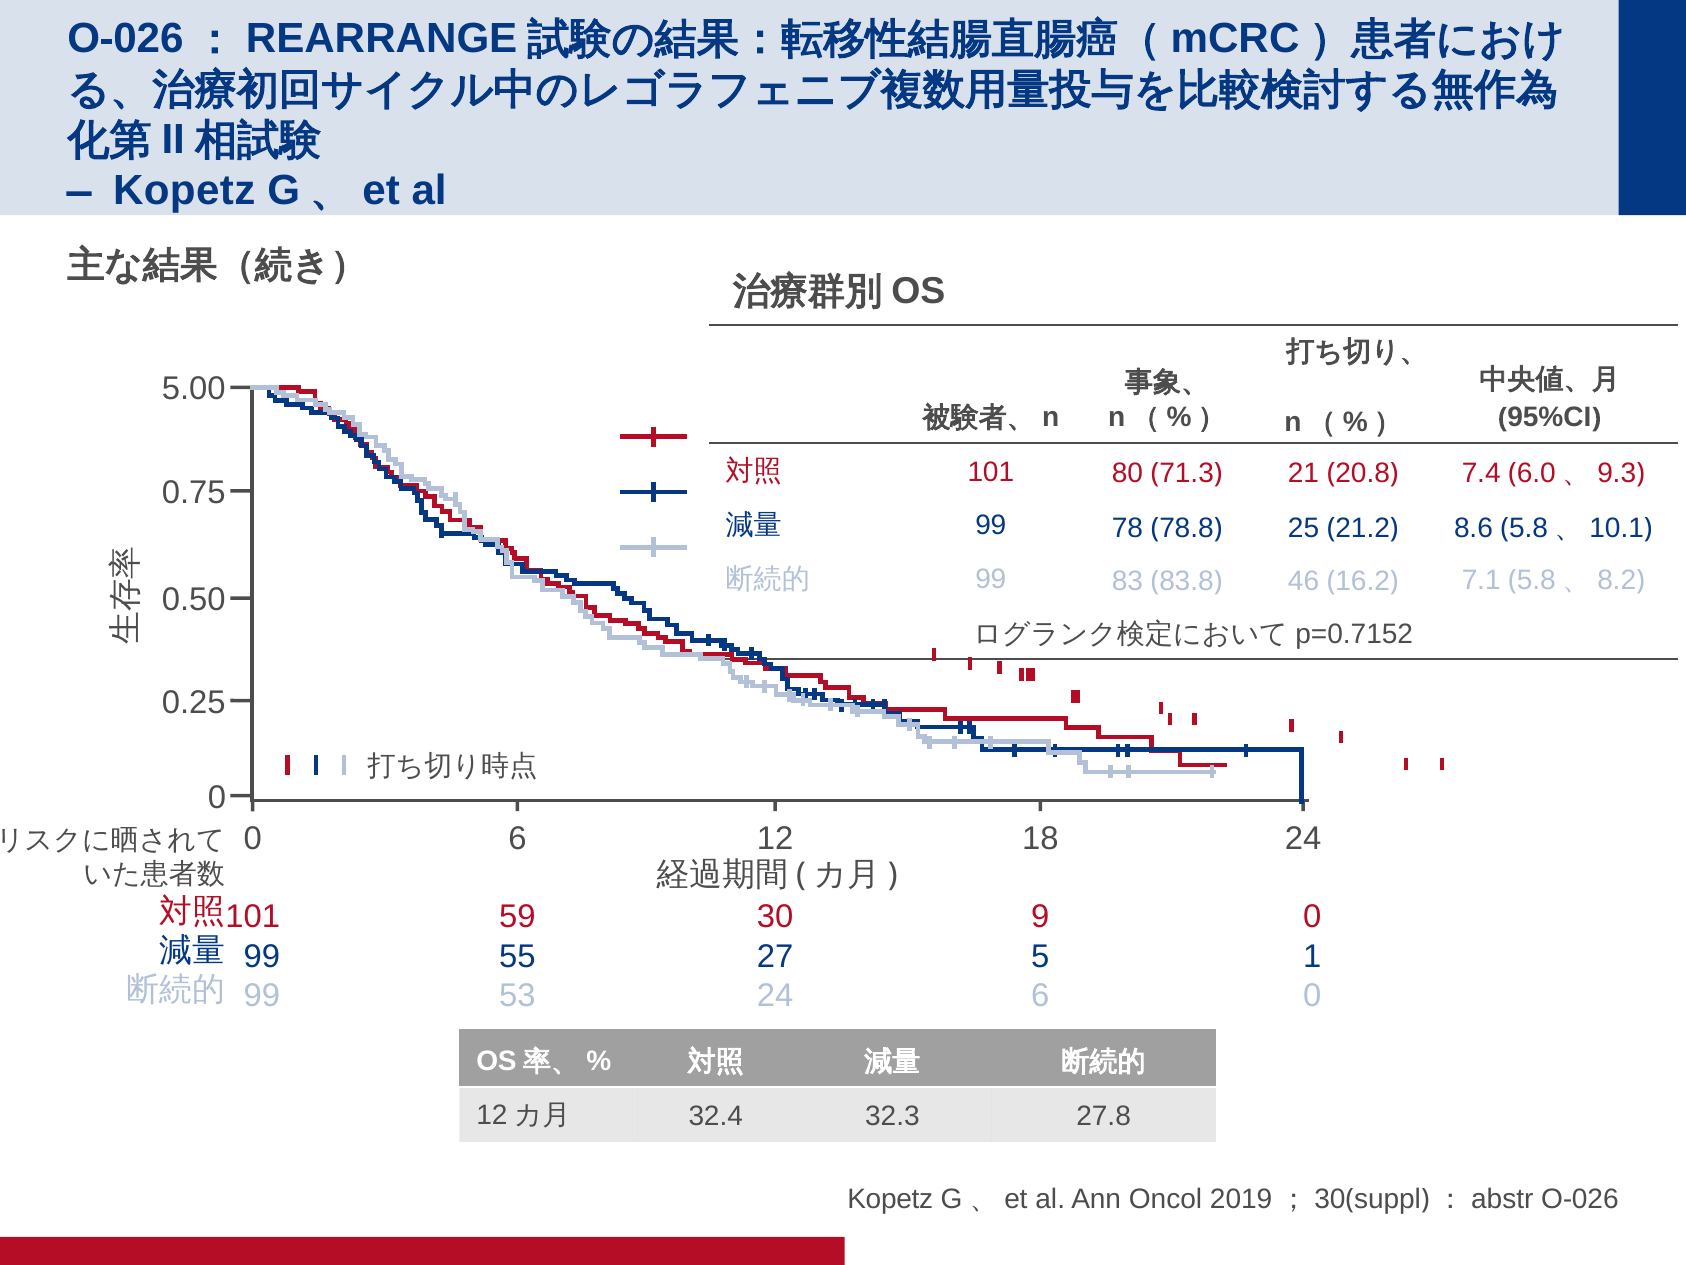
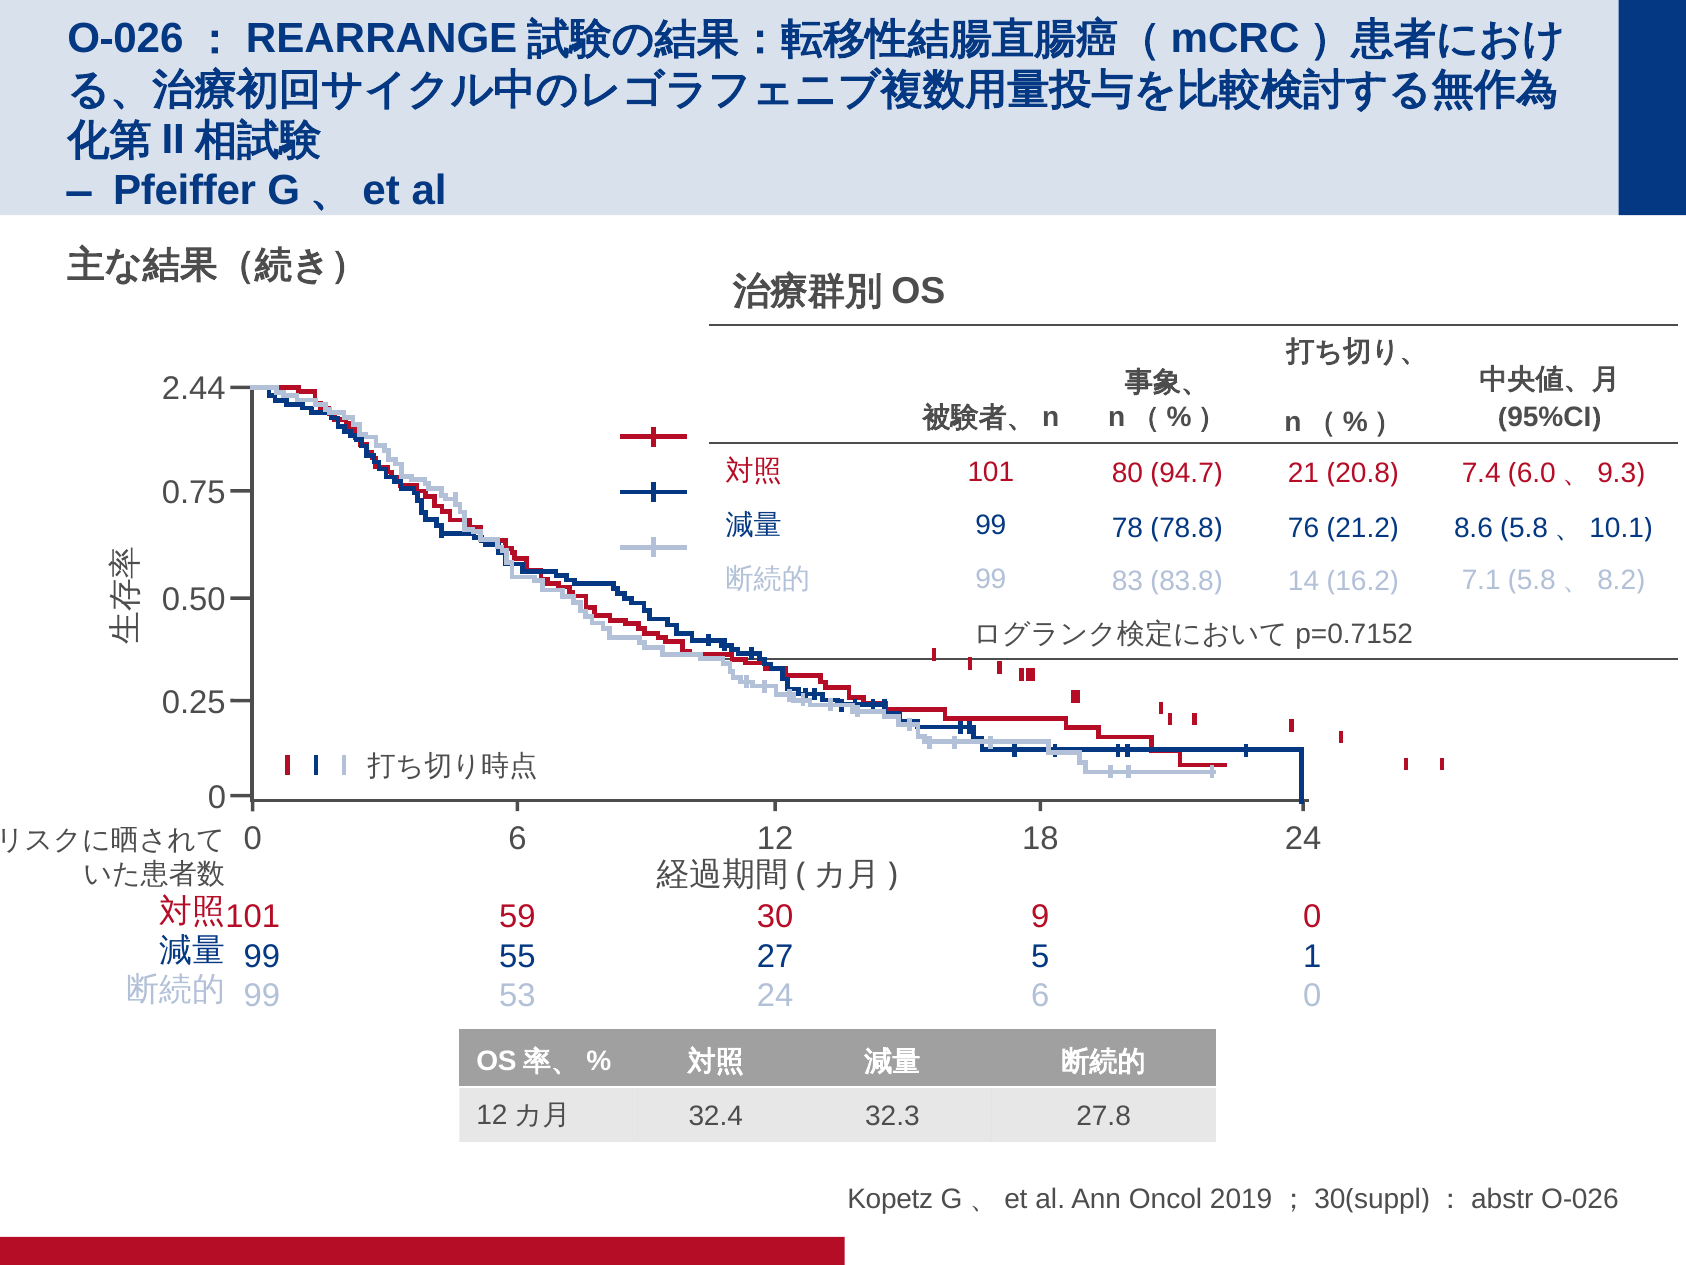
Kopetz at (184, 191): Kopetz -> Pfeiffer
5.00: 5.00 -> 2.44
71.3: 71.3 -> 94.7
25: 25 -> 76
46: 46 -> 14
